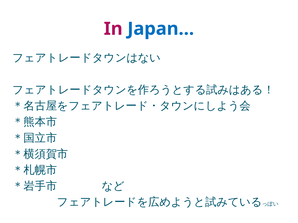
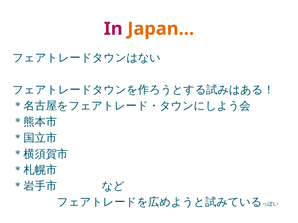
Japan… colour: blue -> orange
